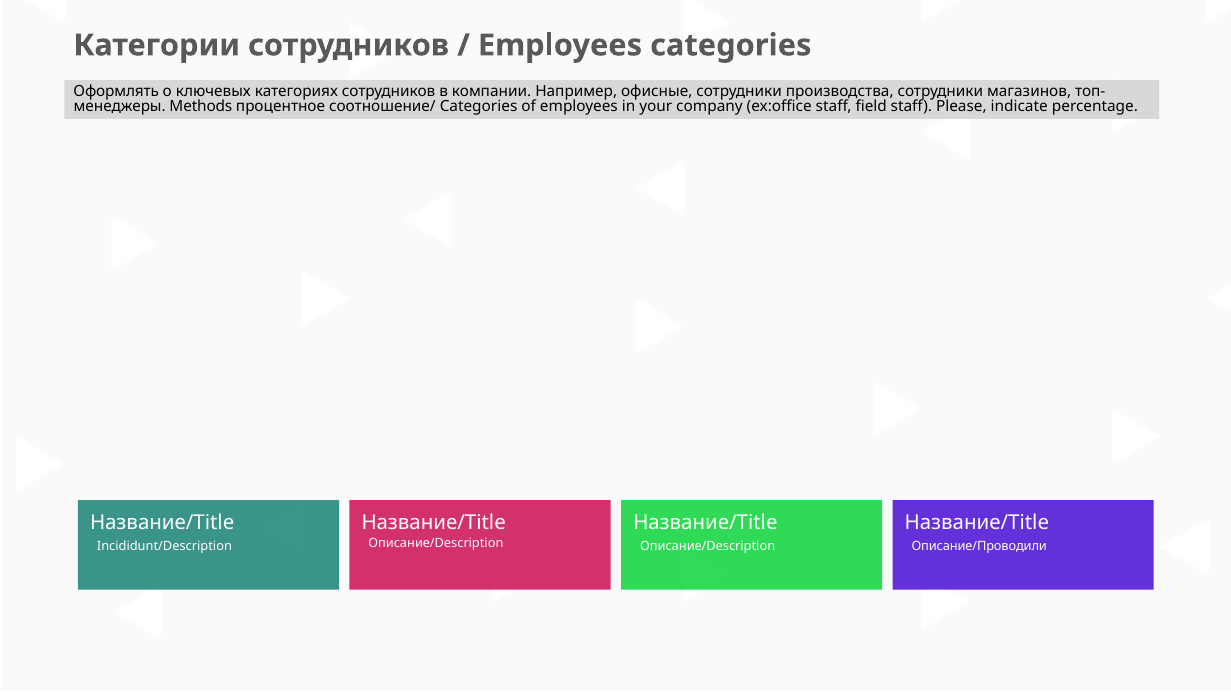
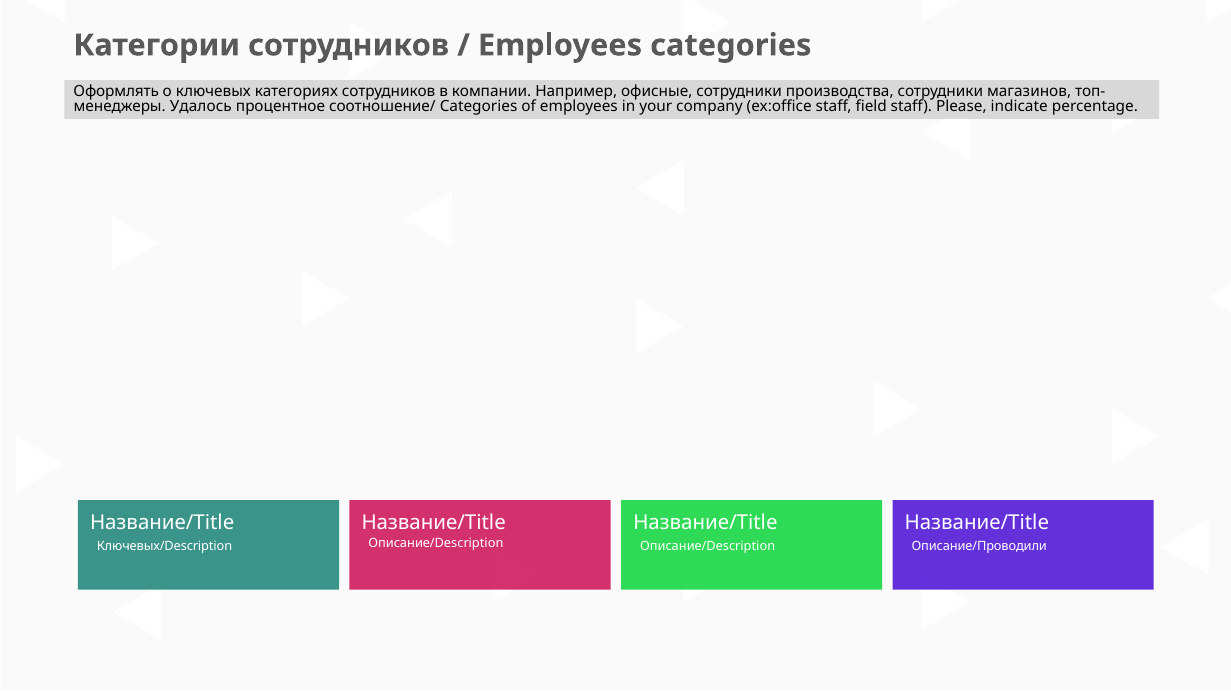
Methods: Methods -> Удалось
Incididunt/Description: Incididunt/Description -> Ключевых/Description
